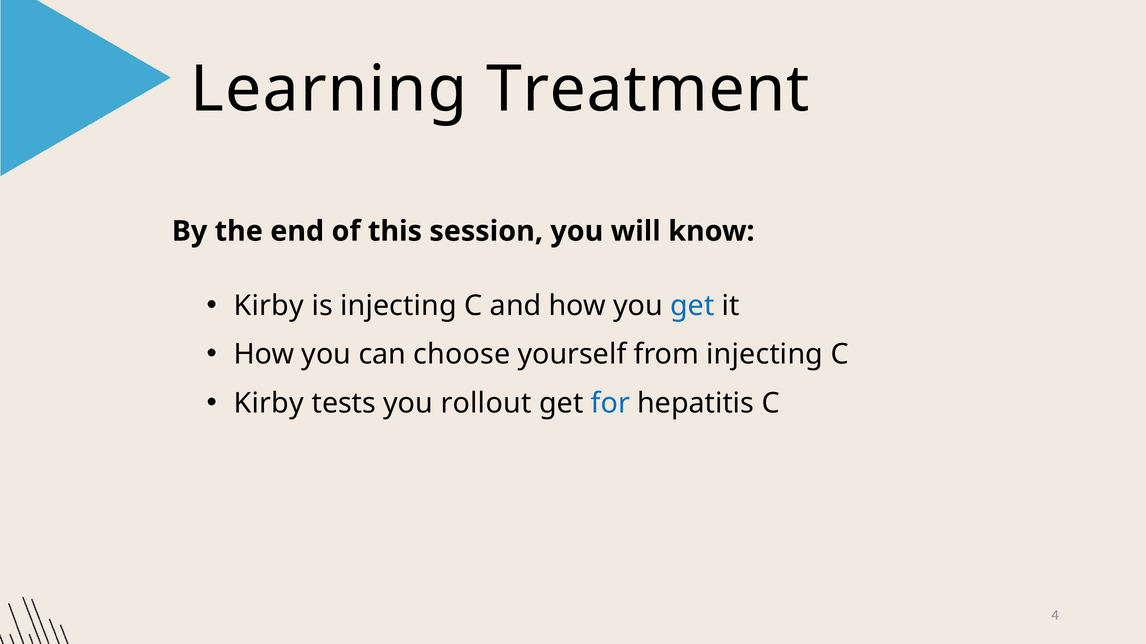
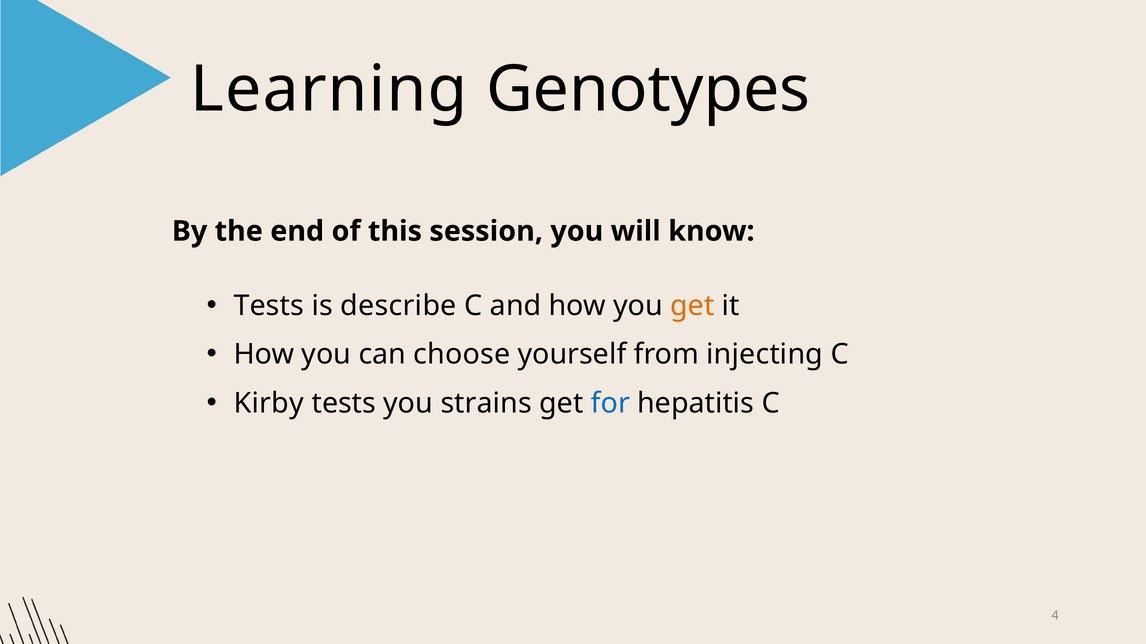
Treatment: Treatment -> Genotypes
Kirby at (269, 306): Kirby -> Tests
is injecting: injecting -> describe
get at (692, 306) colour: blue -> orange
rollout: rollout -> strains
